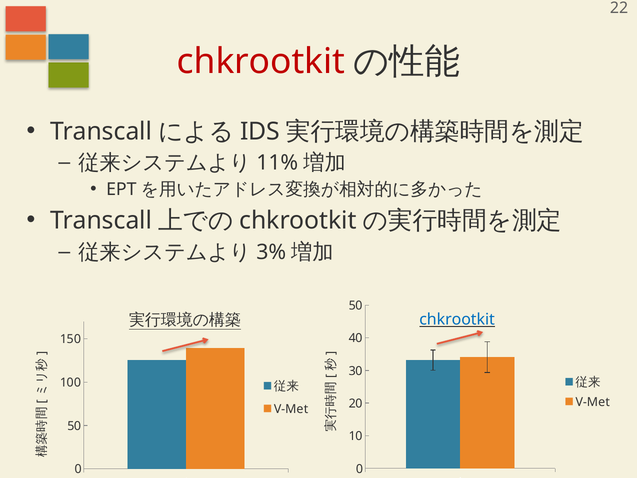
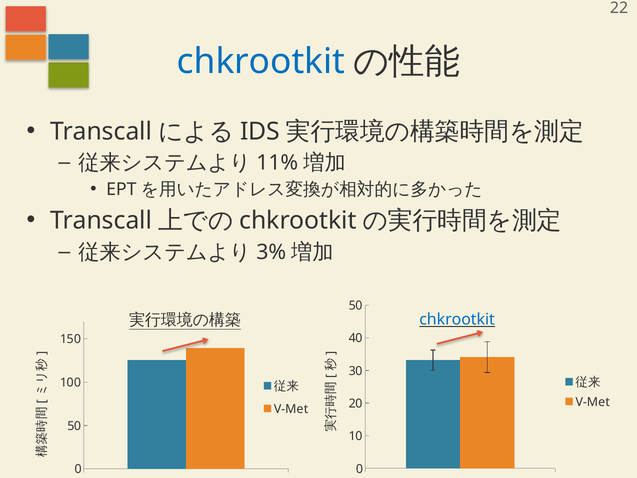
chkrootkit at (261, 61) colour: red -> blue
